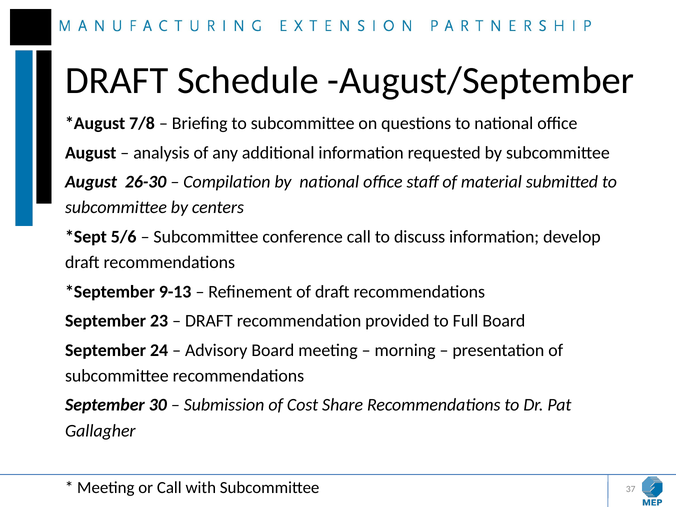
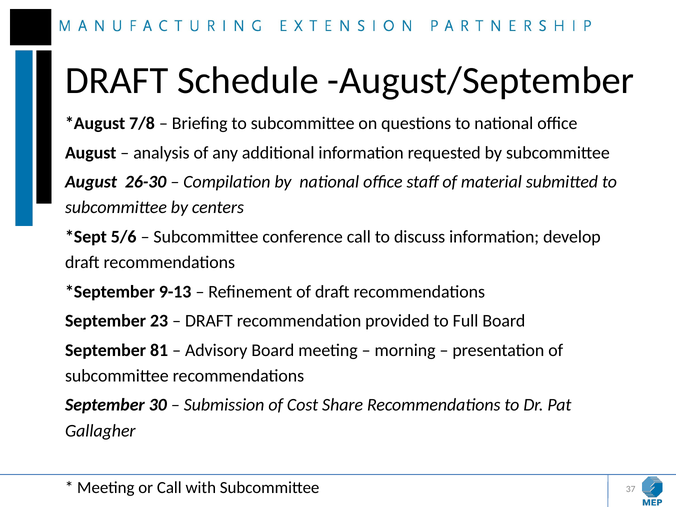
24: 24 -> 81
